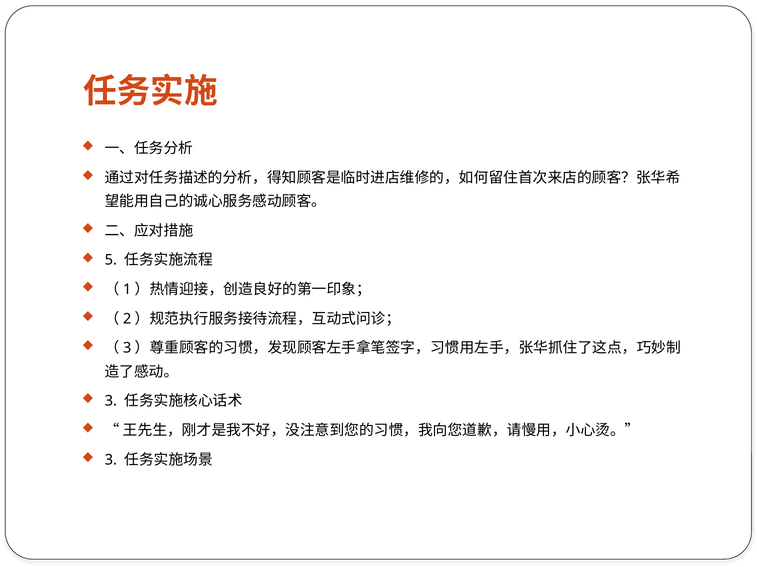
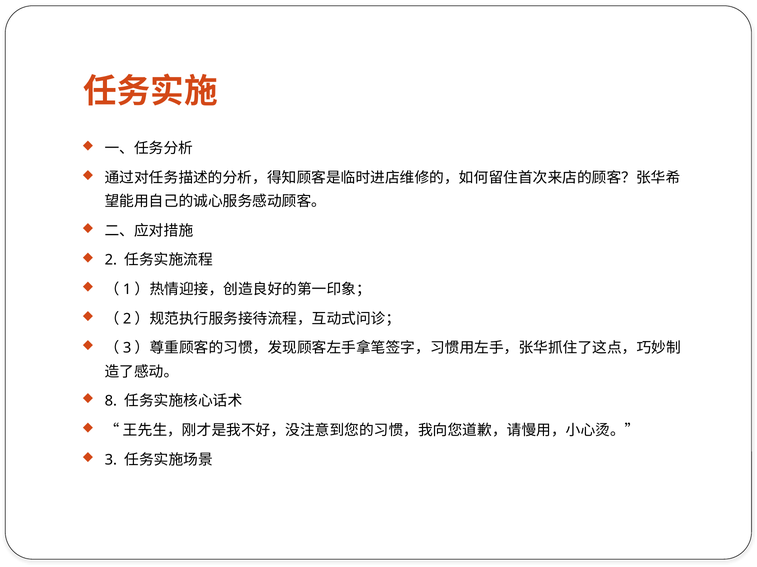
5: 5 -> 2
3 at (111, 402): 3 -> 8
